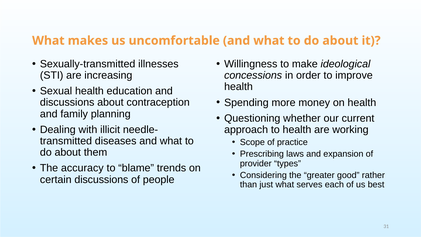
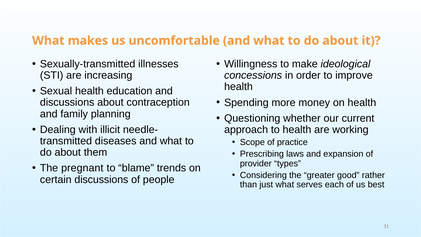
accuracy: accuracy -> pregnant
